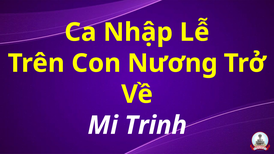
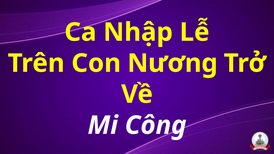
Trinh: Trinh -> Công
